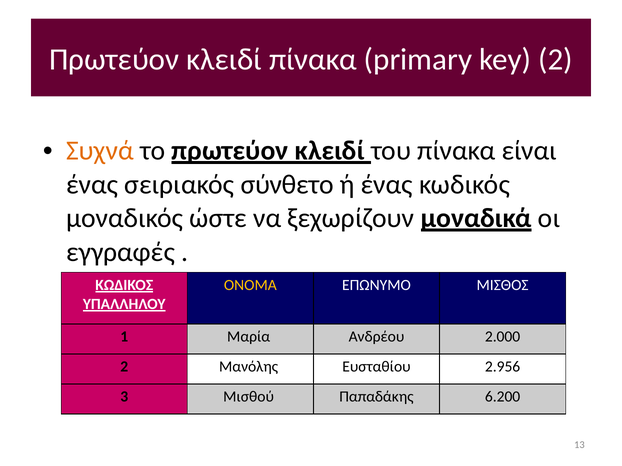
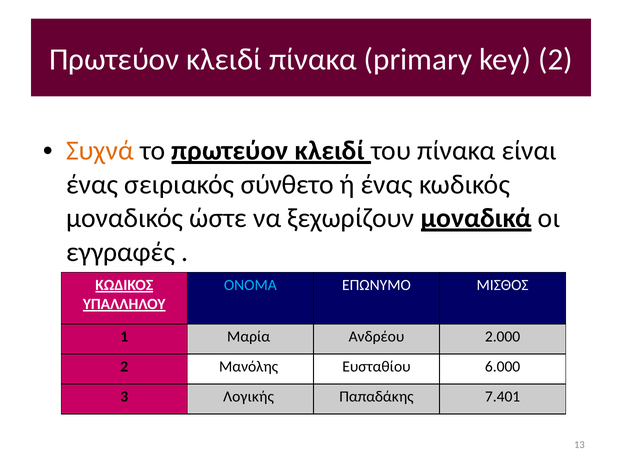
ΟΝΟΜΑ colour: yellow -> light blue
2.956: 2.956 -> 6.000
Μισθού: Μισθού -> Λογικής
6.200: 6.200 -> 7.401
